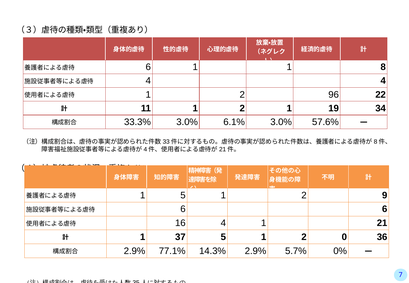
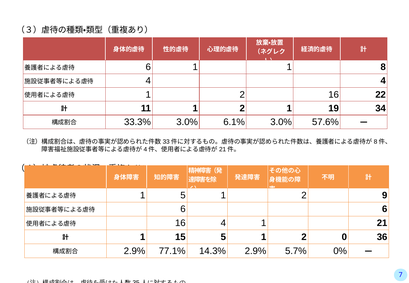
2 96: 96 -> 16
37: 37 -> 15
